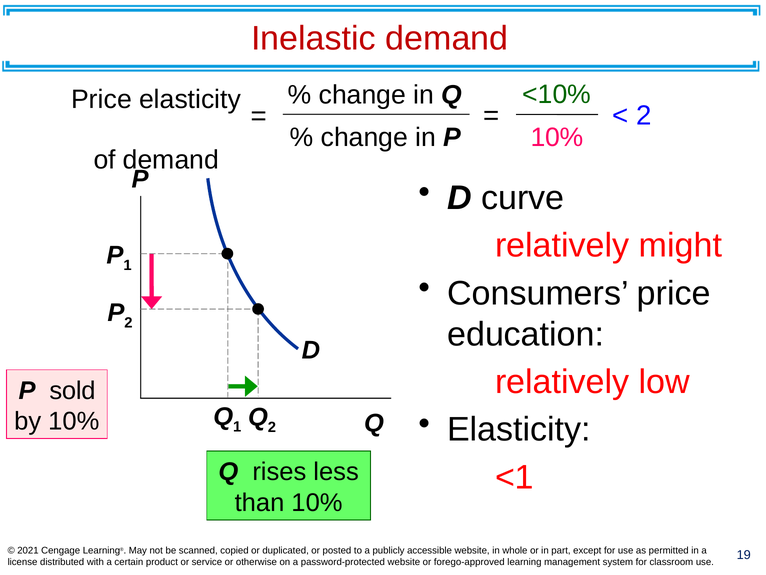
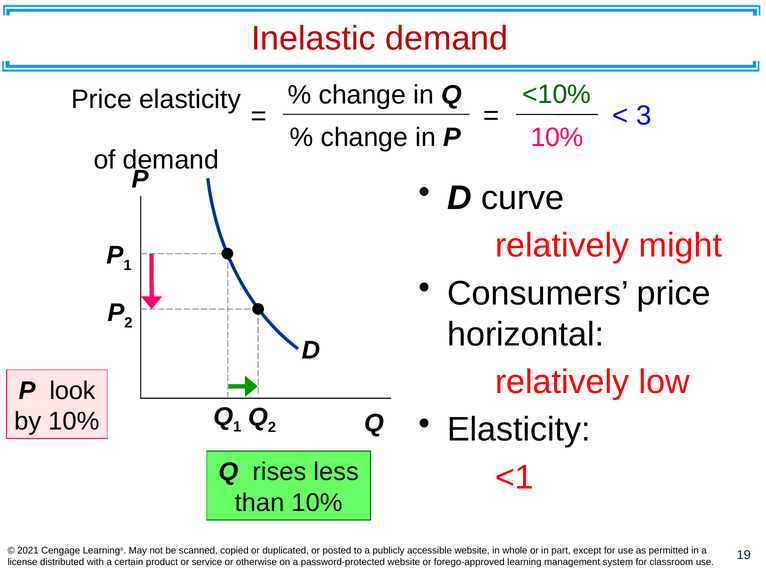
2 at (644, 115): 2 -> 3
education: education -> horizontal
sold: sold -> look
